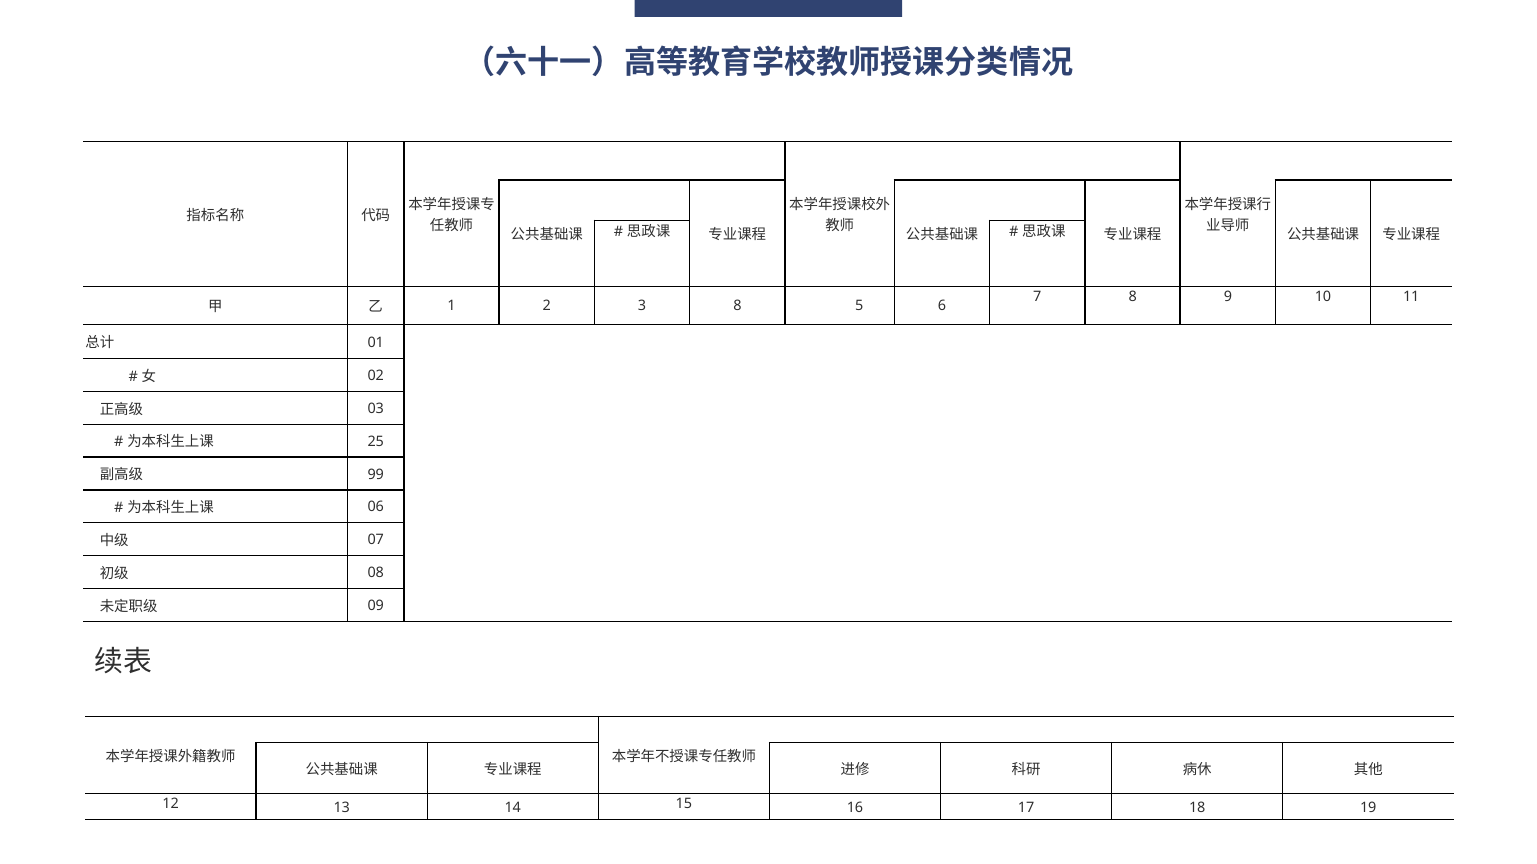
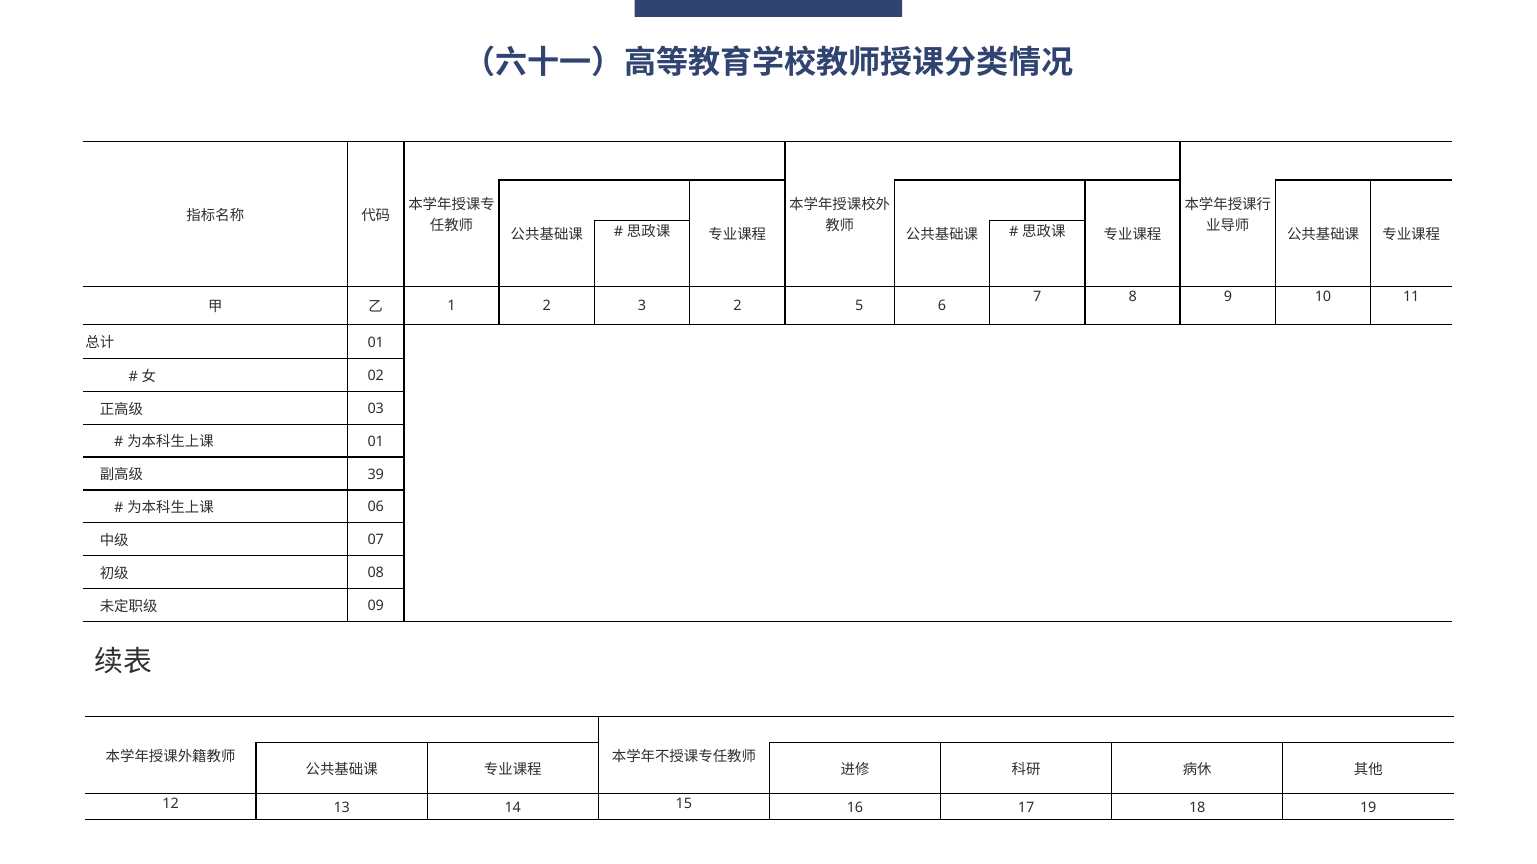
3 8: 8 -> 2
25 at (376, 442): 25 -> 01
99: 99 -> 39
